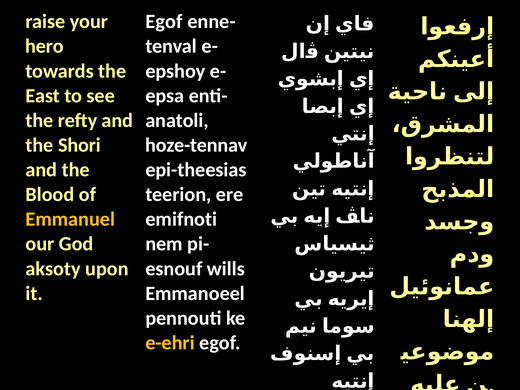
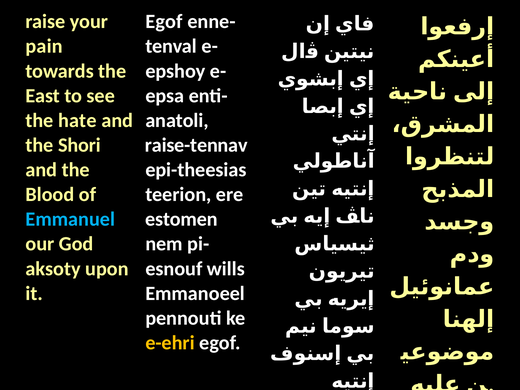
hero: hero -> pain
refty: refty -> hate
hoze-tennav: hoze-tennav -> raise-tennav
Emmanuel colour: yellow -> light blue
emifnoti: emifnoti -> estomen
